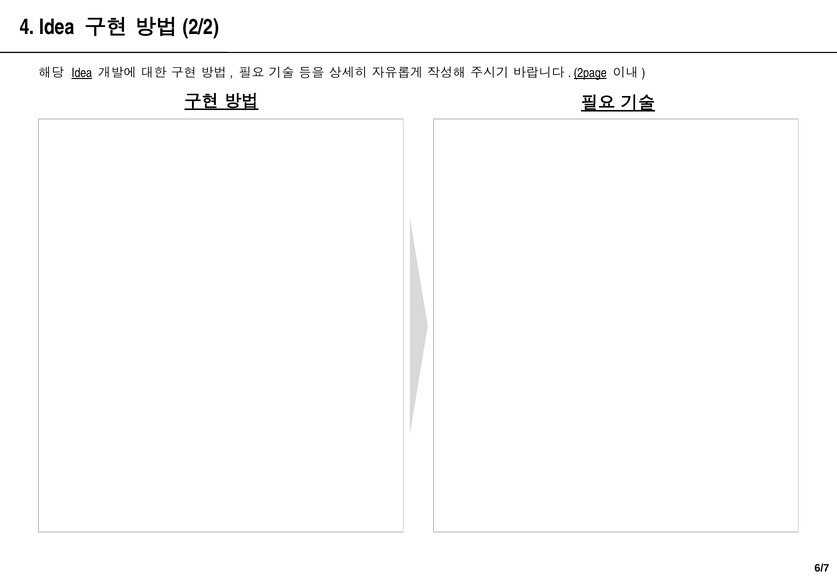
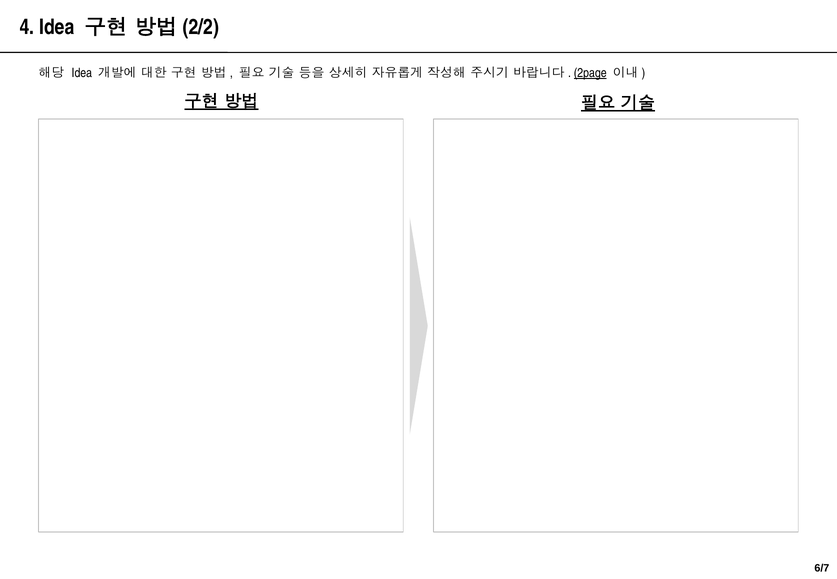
Idea at (82, 73) underline: present -> none
